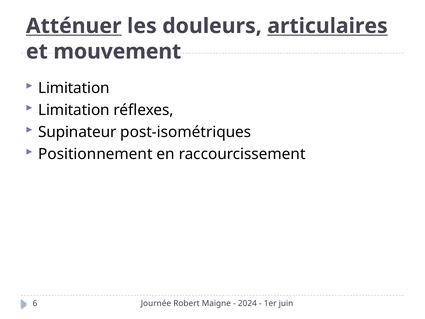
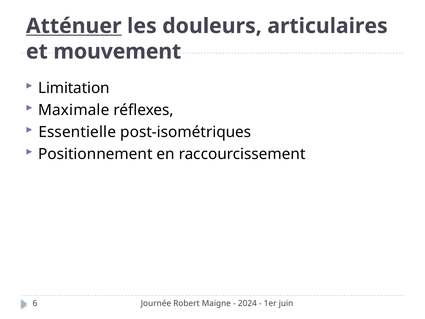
articulaires underline: present -> none
Limitation at (74, 110): Limitation -> Maximale
Supinateur: Supinateur -> Essentielle
